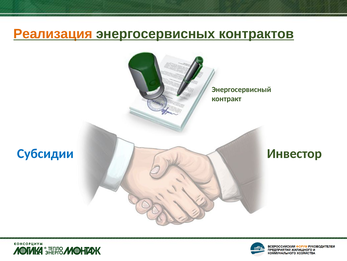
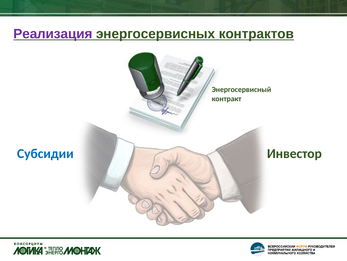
Реализация colour: orange -> purple
